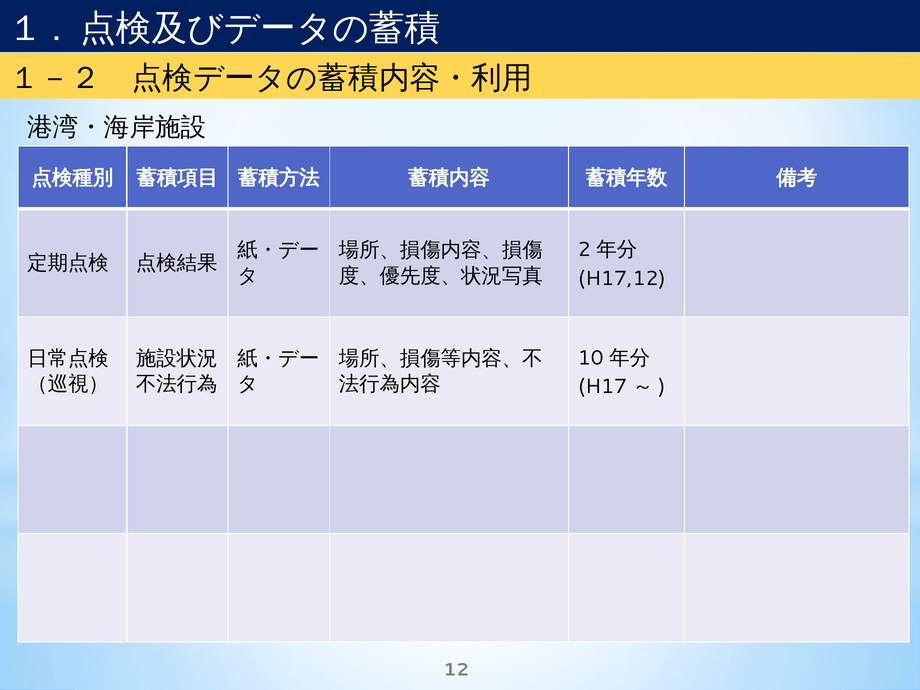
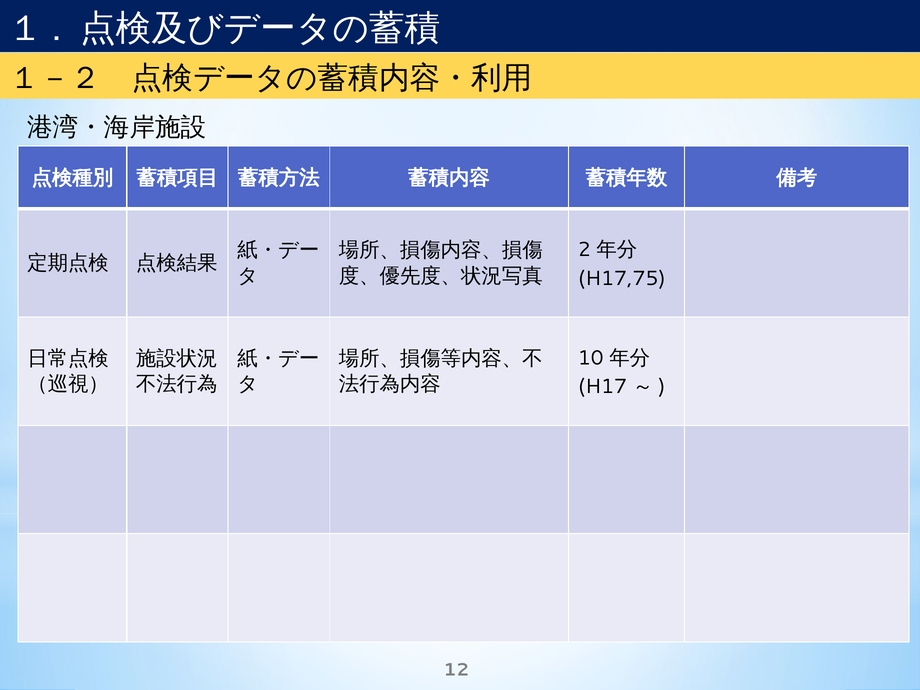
H17,12: H17,12 -> H17,75
